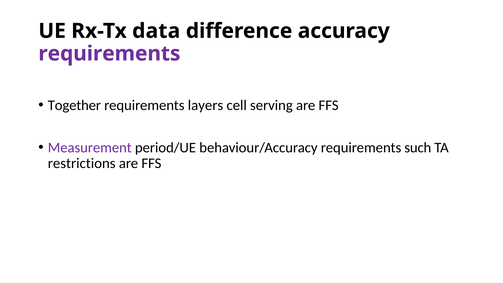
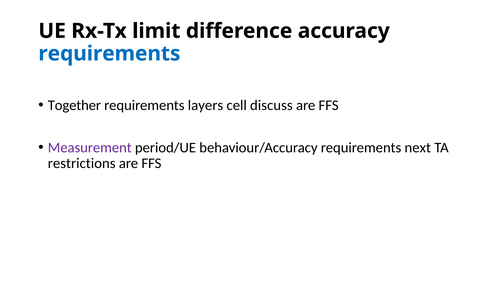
data: data -> limit
requirements at (109, 54) colour: purple -> blue
serving: serving -> discuss
such: such -> next
